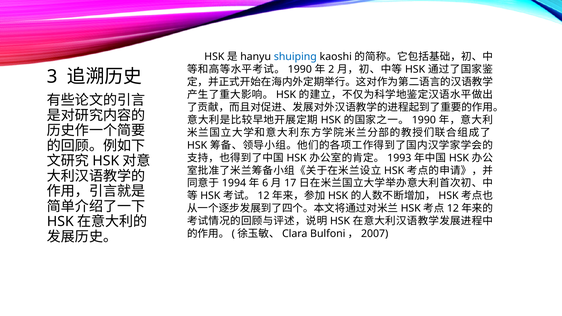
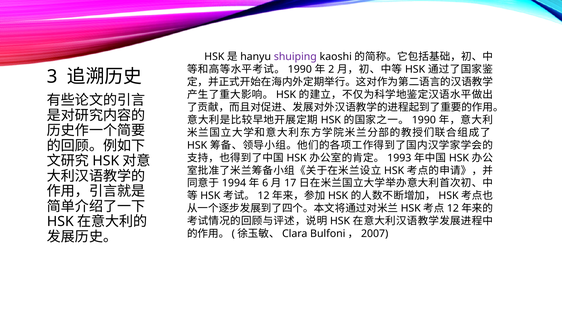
shuiping colour: blue -> purple
